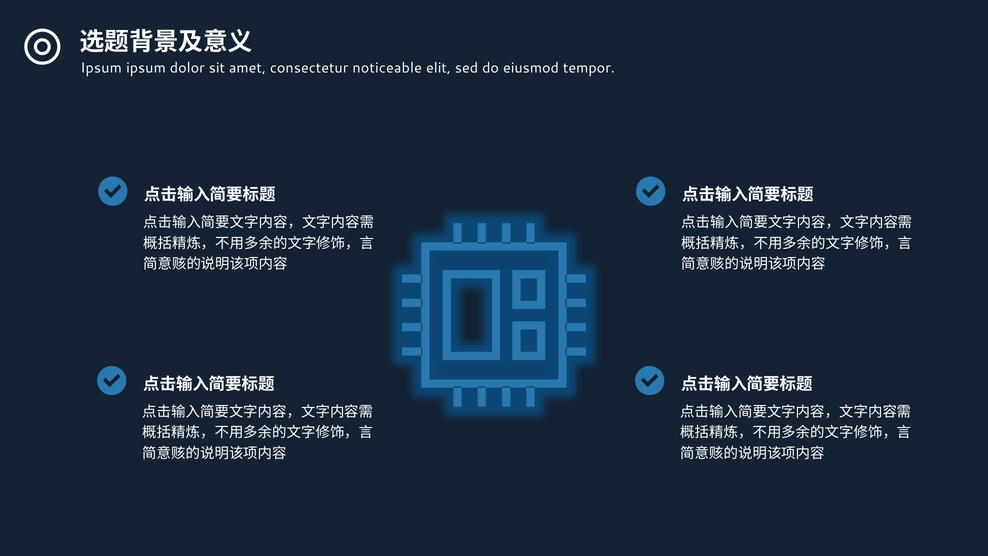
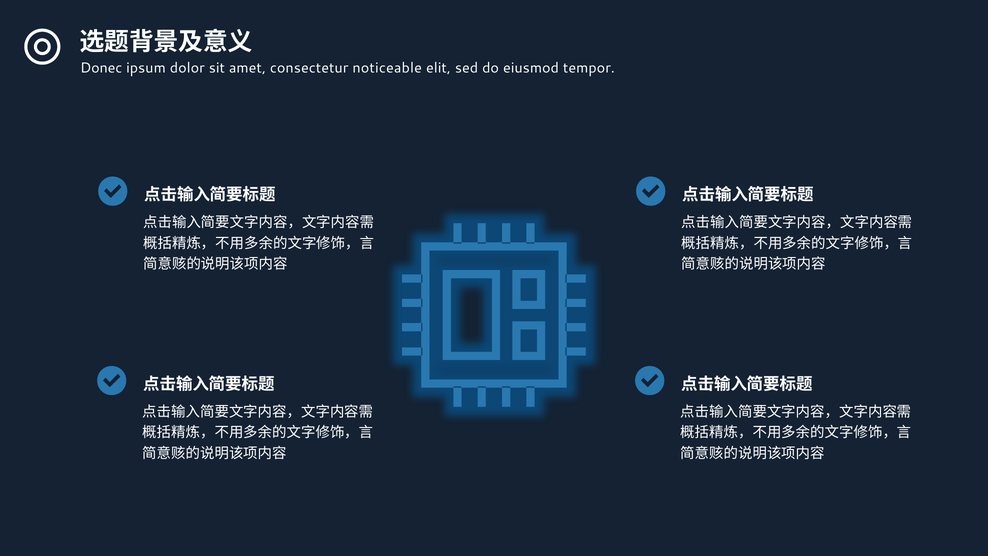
Ipsum at (101, 68): Ipsum -> Donec
